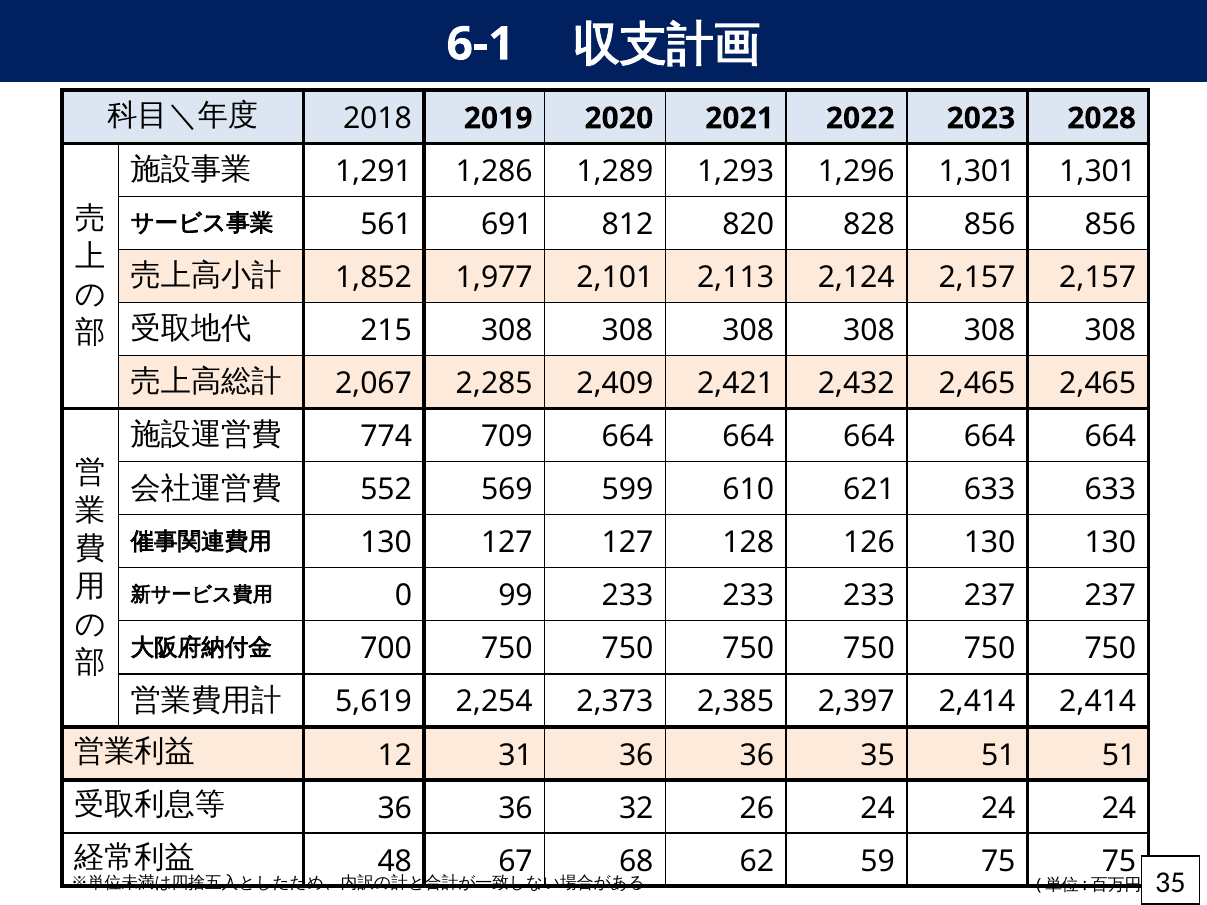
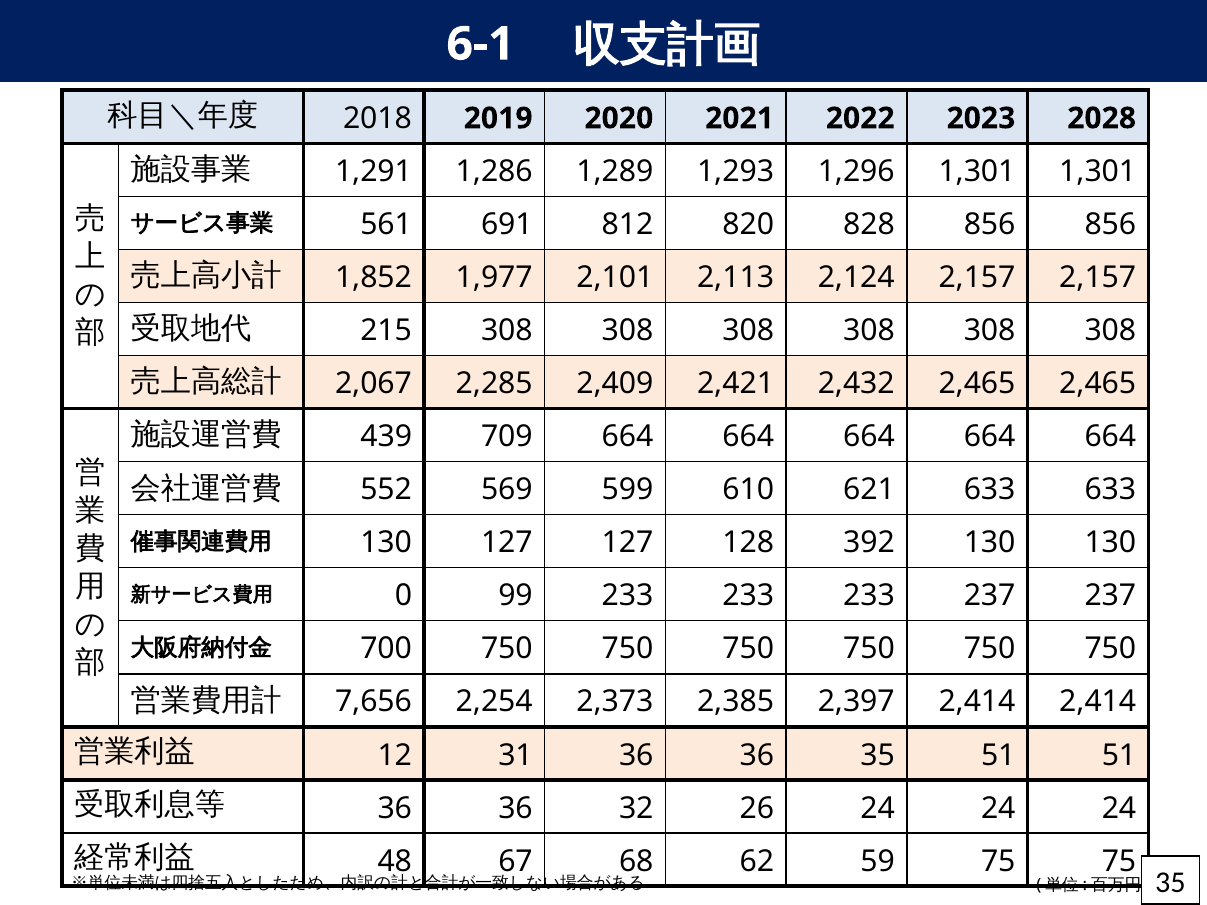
774: 774 -> 439
126: 126 -> 392
5,619: 5,619 -> 7,656
